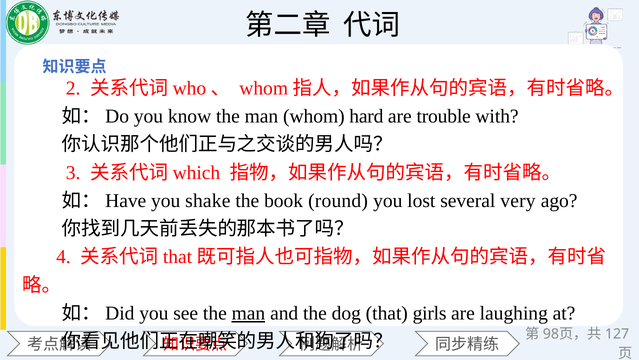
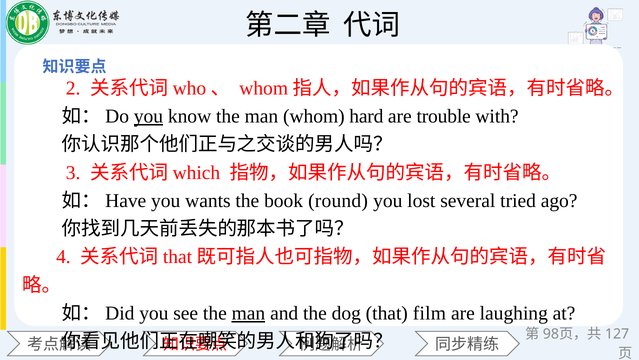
you at (148, 116) underline: none -> present
shake: shake -> wants
very: very -> tried
girls: girls -> film
